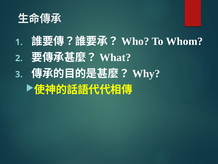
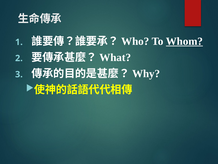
Whom underline: none -> present
